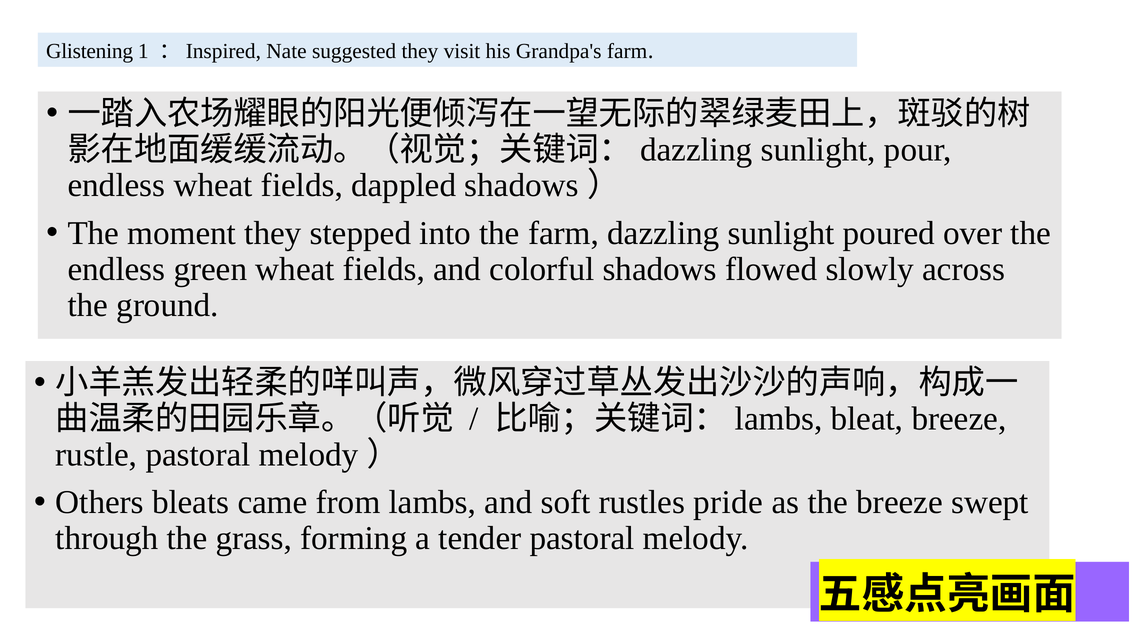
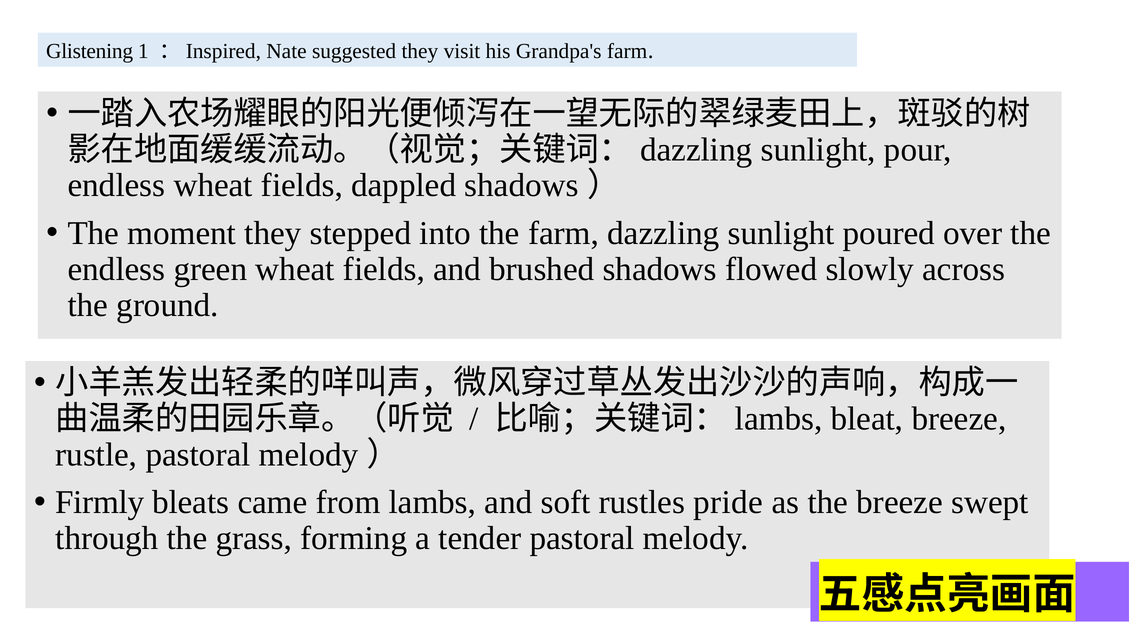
colorful: colorful -> brushed
Others: Others -> Firmly
